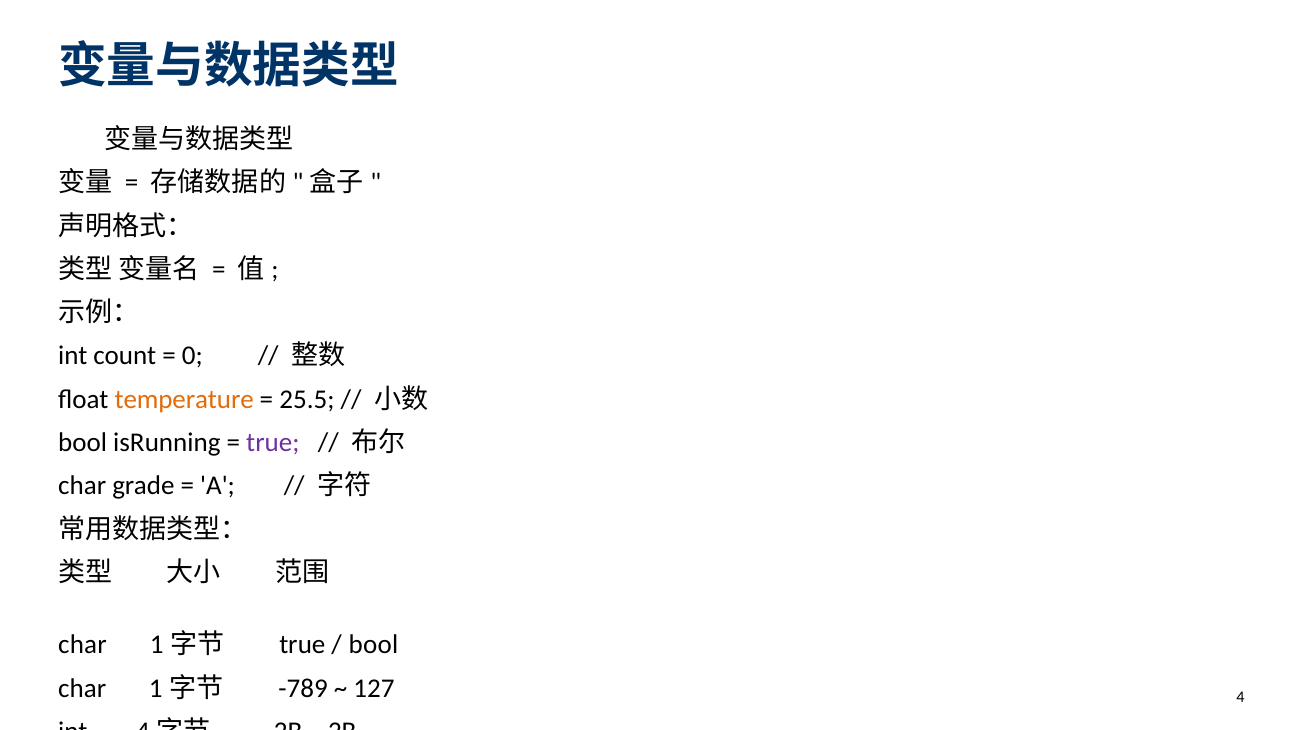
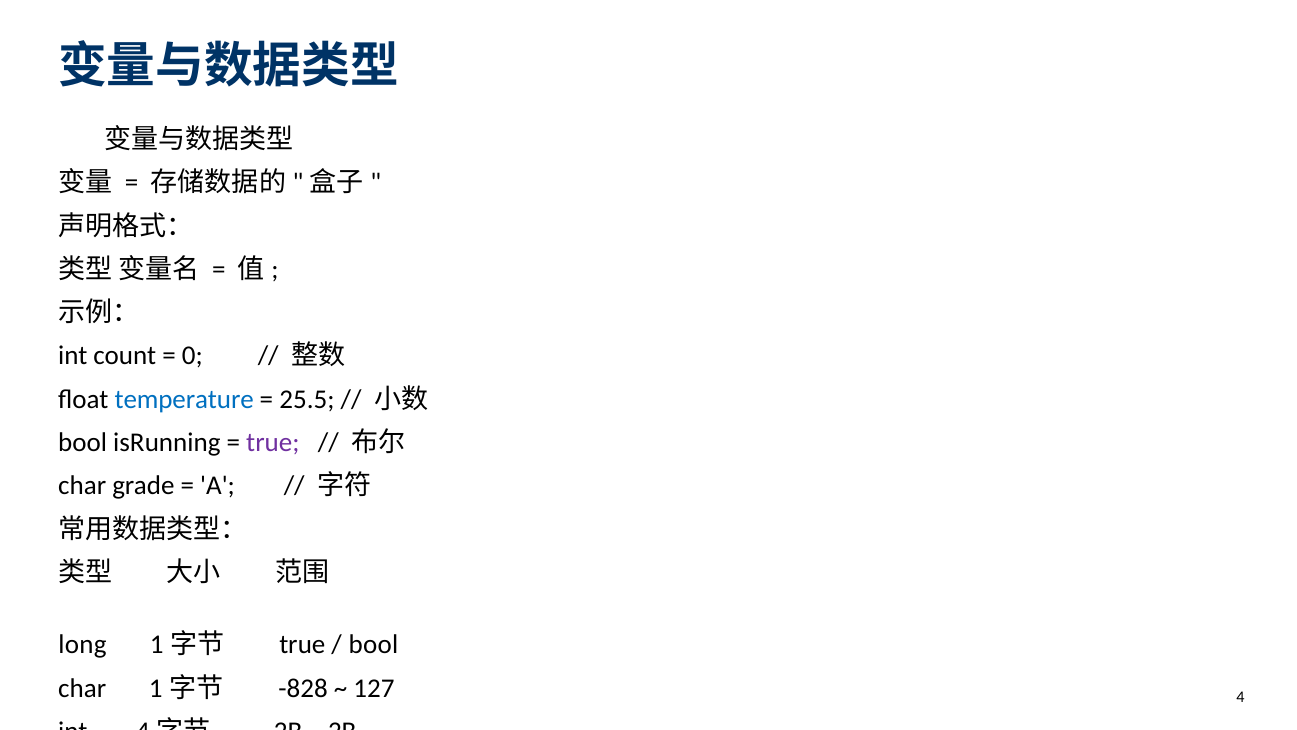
temperature colour: orange -> blue
char at (82, 644): char -> long
-789: -789 -> -828
